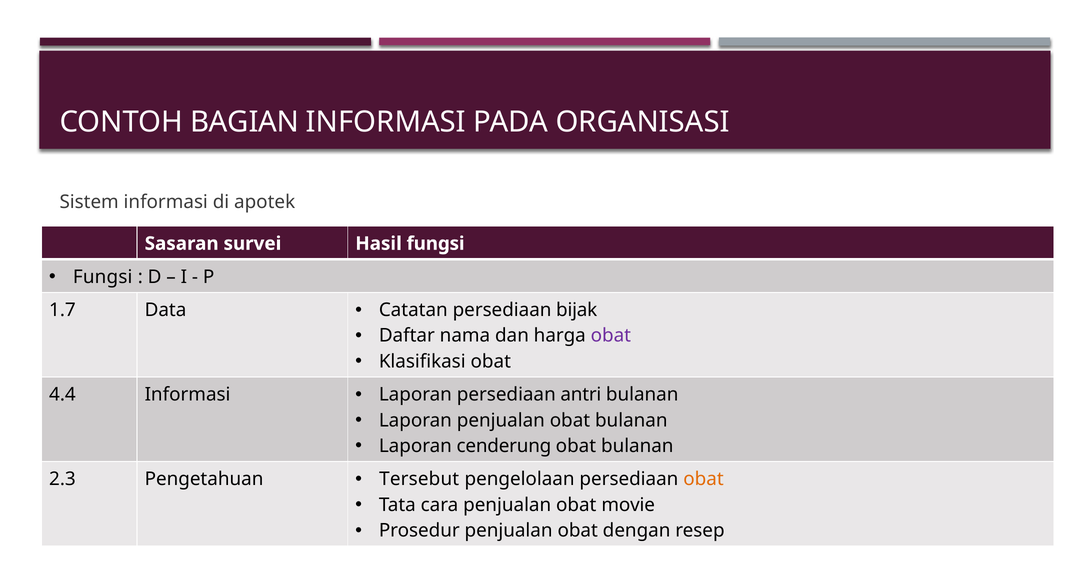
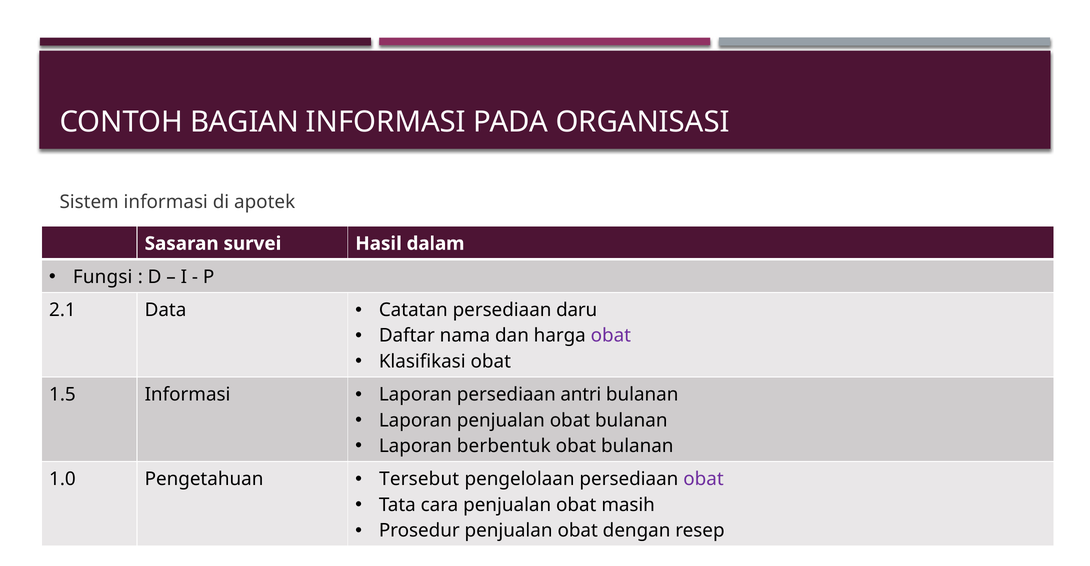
Hasil fungsi: fungsi -> dalam
1.7: 1.7 -> 2.1
bijak: bijak -> daru
4.4: 4.4 -> 1.5
cenderung: cenderung -> berbentuk
2.3: 2.3 -> 1.0
obat at (703, 479) colour: orange -> purple
movie: movie -> masih
